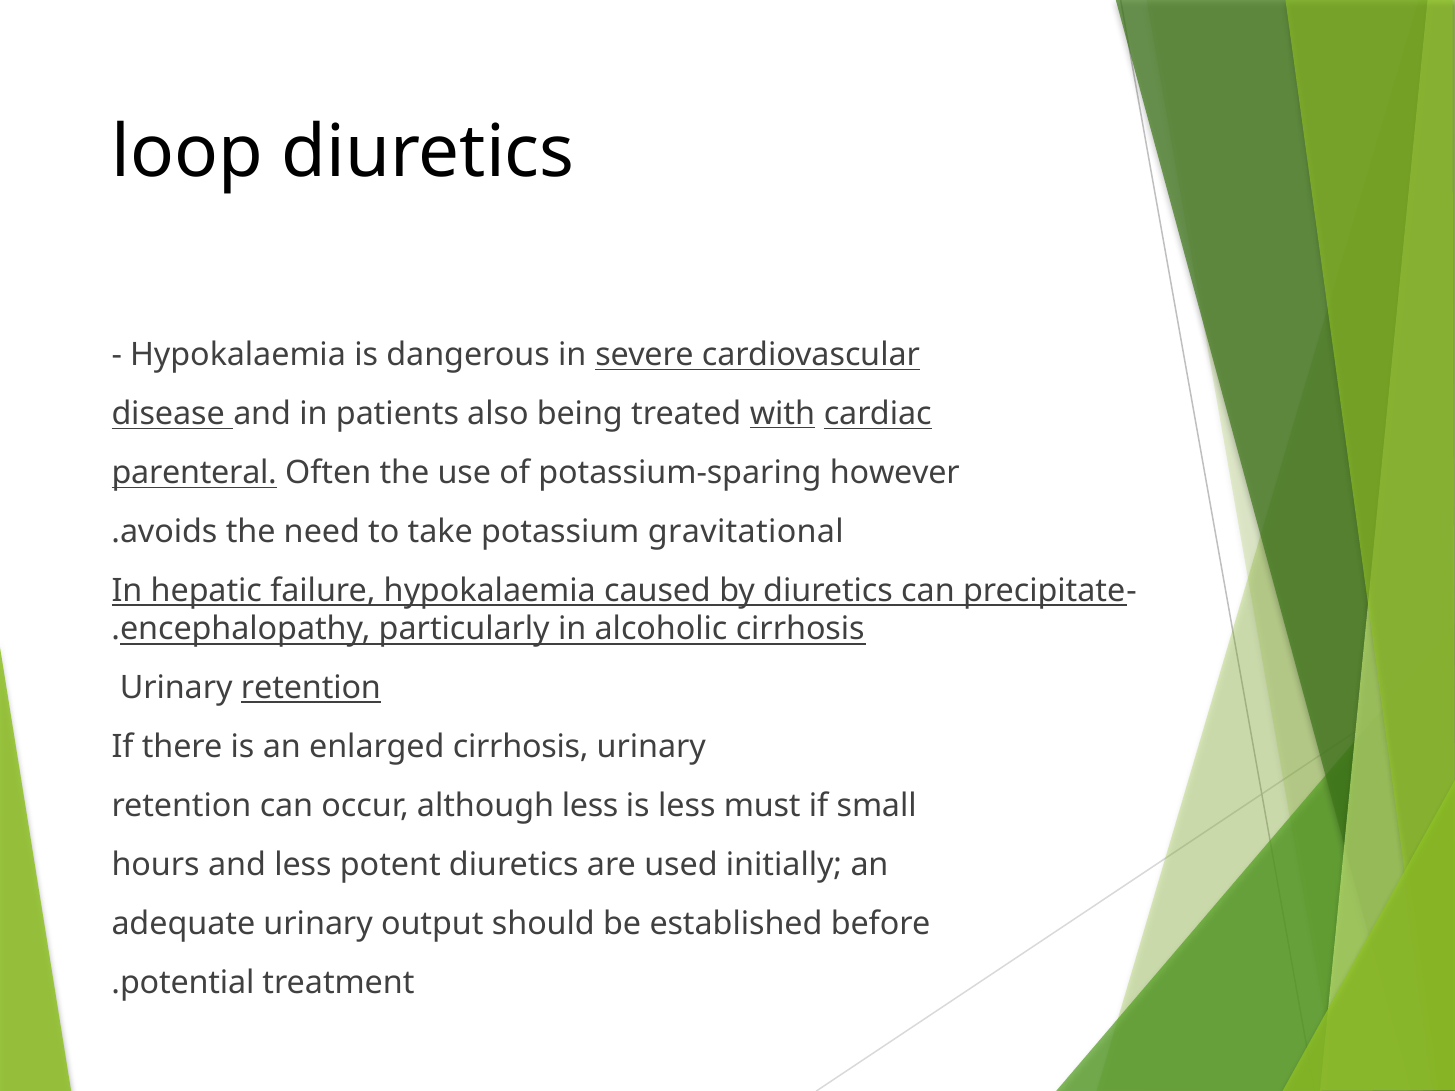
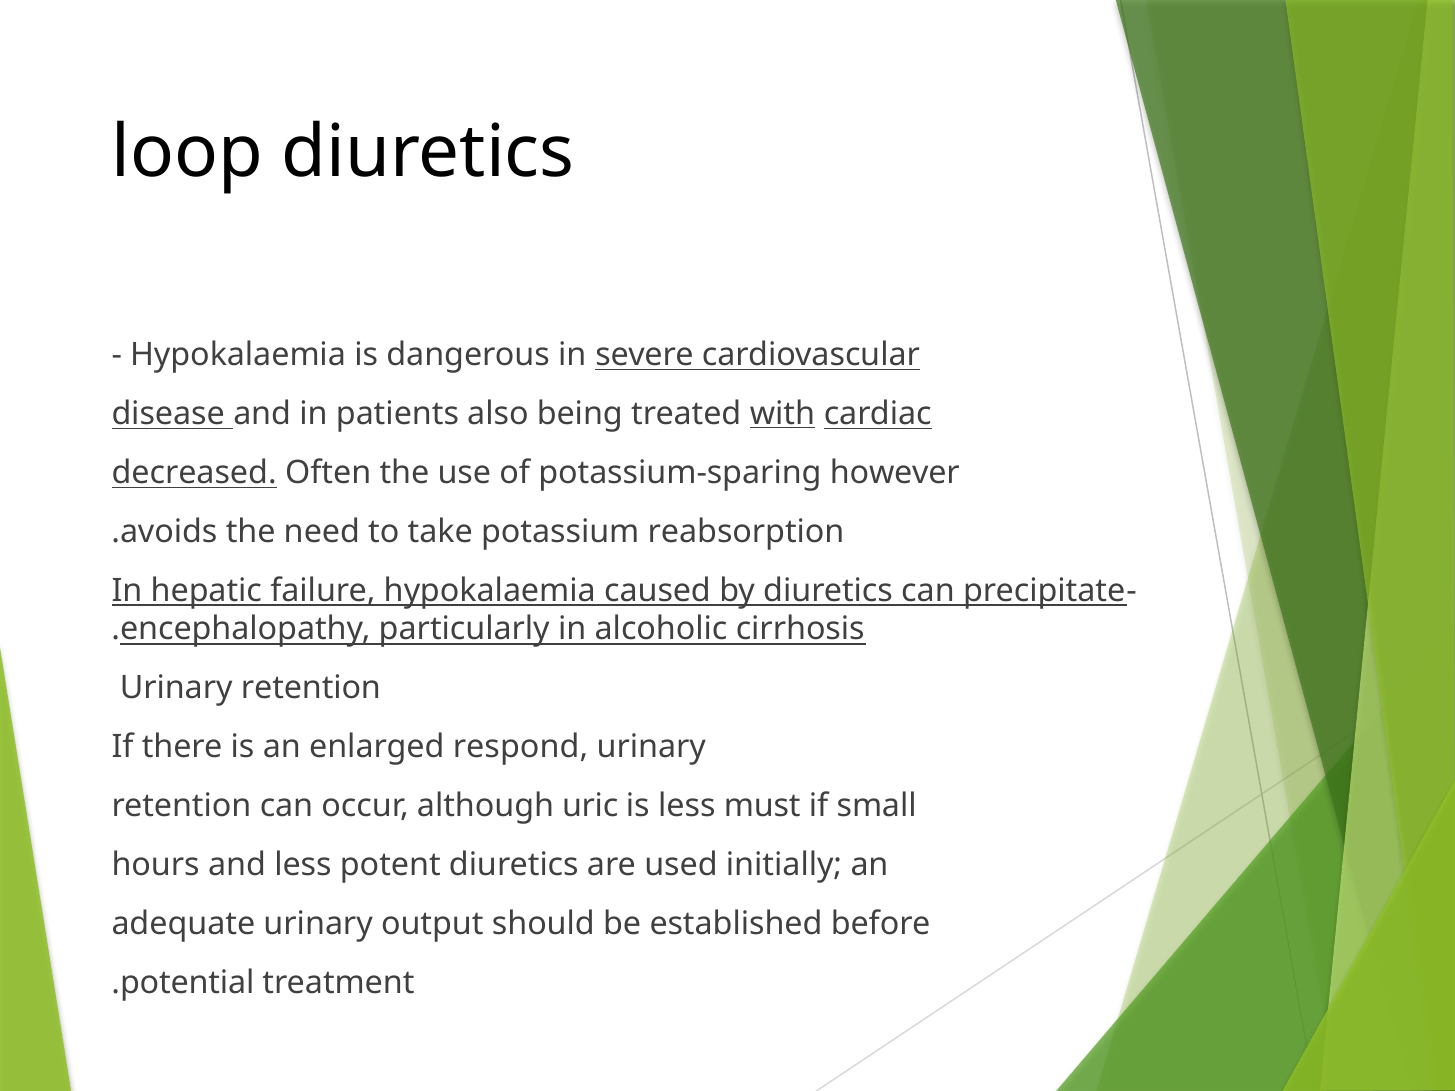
parenteral: parenteral -> decreased
gravitational: gravitational -> reabsorption
retention at (311, 688) underline: present -> none
enlarged cirrhosis: cirrhosis -> respond
although less: less -> uric
